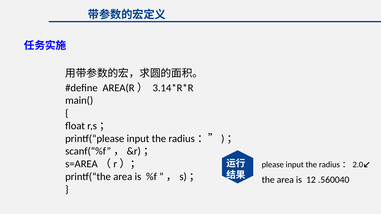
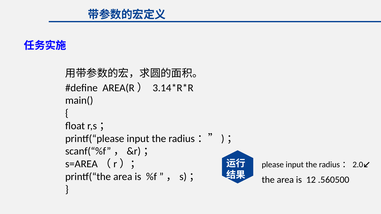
.560040: .560040 -> .560500
